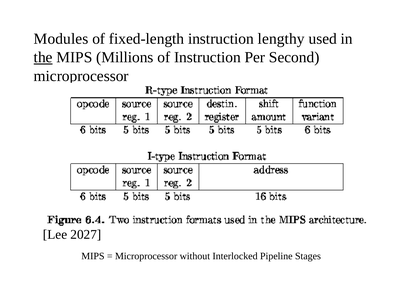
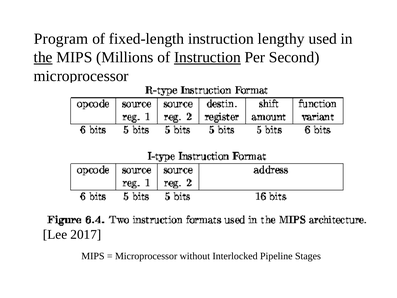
Modules: Modules -> Program
Instruction at (207, 57) underline: none -> present
2027: 2027 -> 2017
